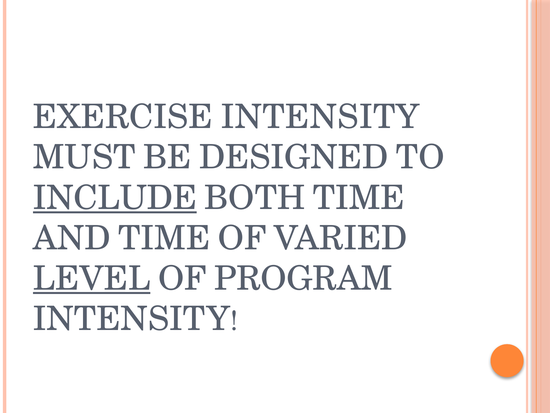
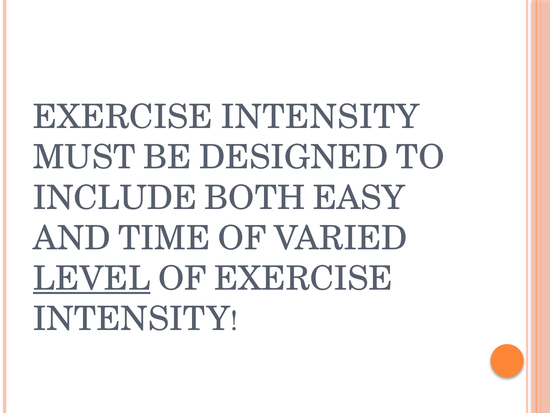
INCLUDE underline: present -> none
BOTH TIME: TIME -> EASY
OF PROGRAM: PROGRAM -> EXERCISE
